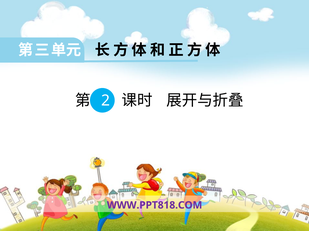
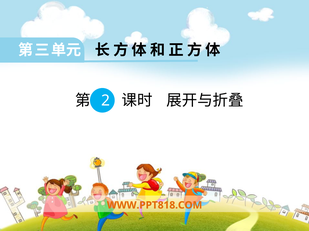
WWW.PPT818.COM colour: purple -> orange
